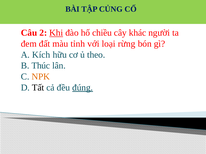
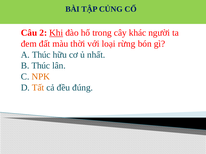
chiều: chiều -> trong
tỉnh: tỉnh -> thời
A Kích: Kích -> Thúc
theo: theo -> nhất
Tất colour: black -> orange
đúng underline: present -> none
